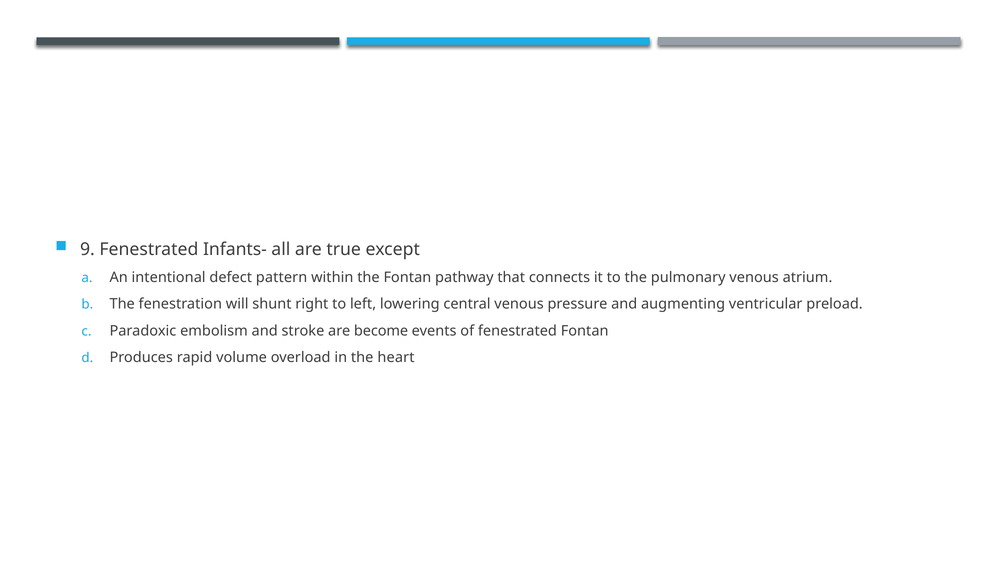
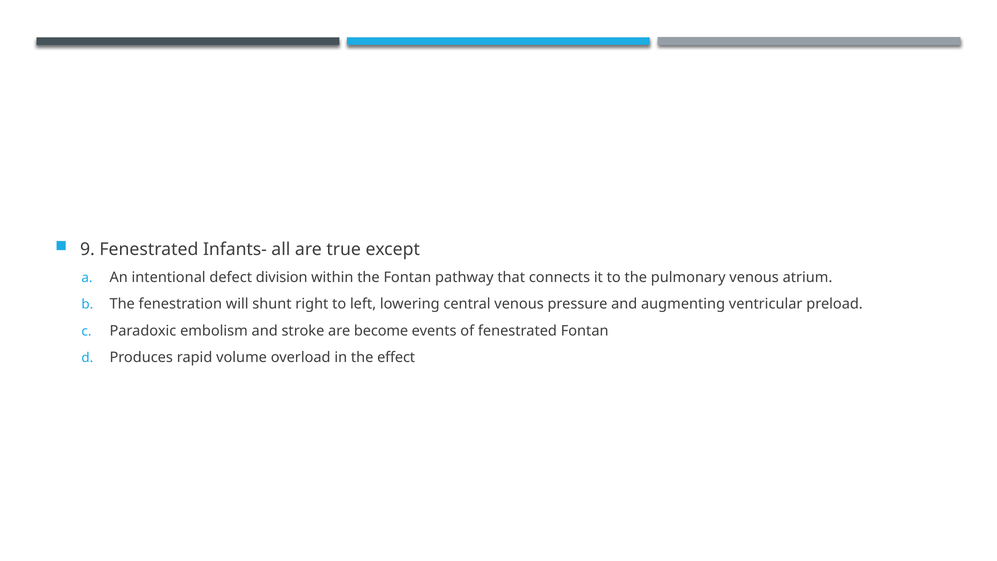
pattern: pattern -> division
heart: heart -> effect
